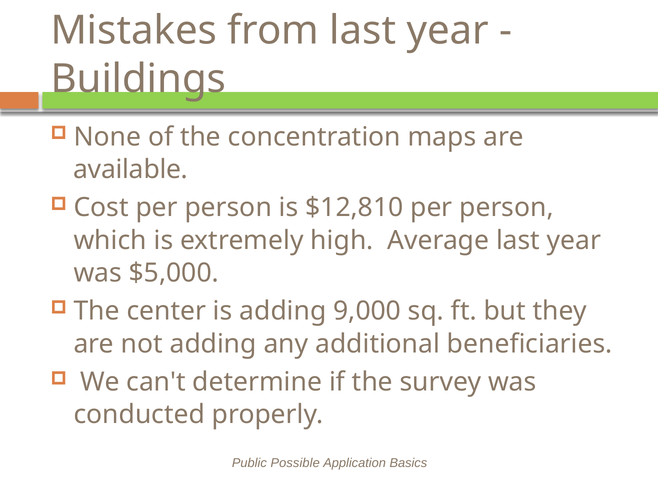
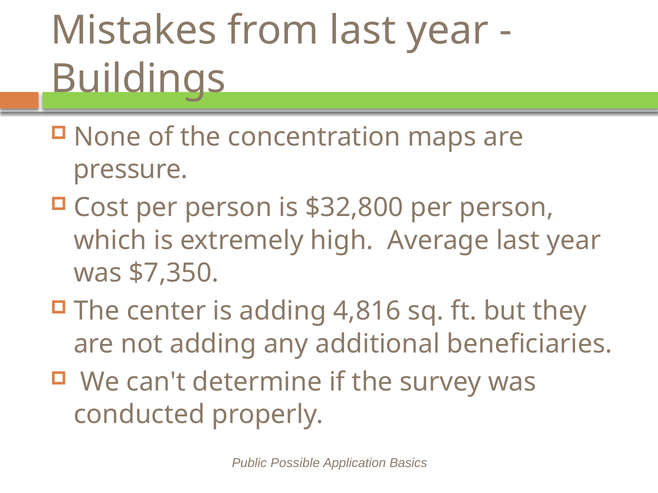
available: available -> pressure
$12,810: $12,810 -> $32,800
$5,000: $5,000 -> $7,350
9,000: 9,000 -> 4,816
